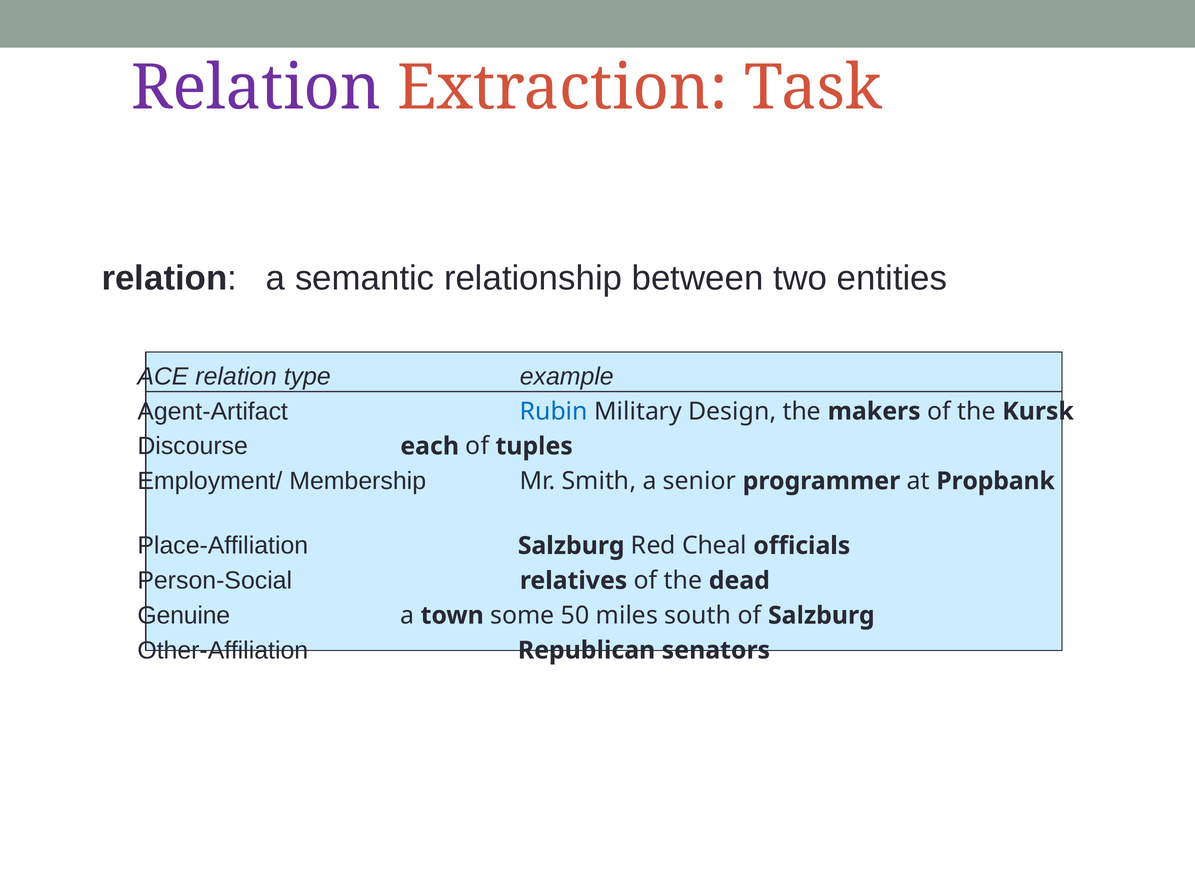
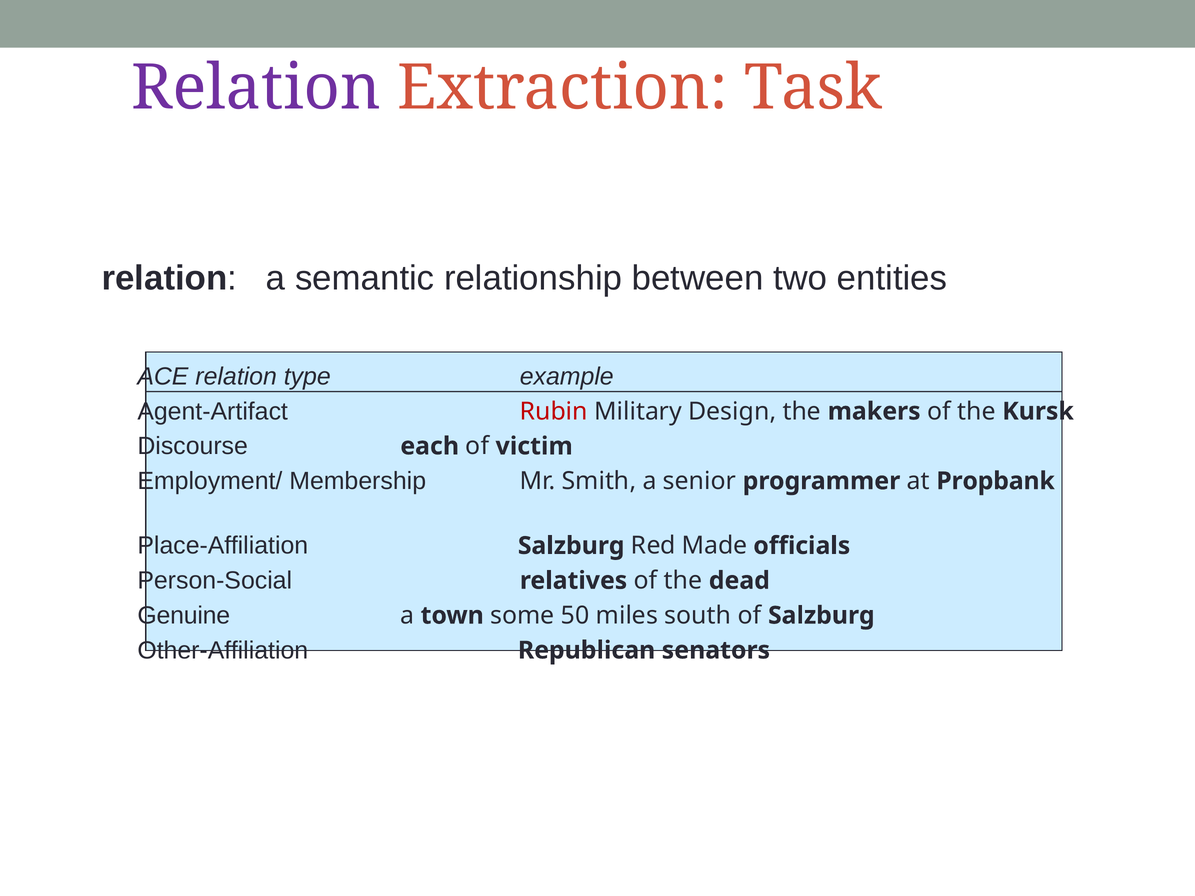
Rubin colour: blue -> red
tuples: tuples -> victim
Cheal: Cheal -> Made
